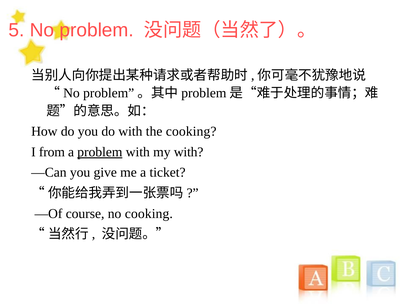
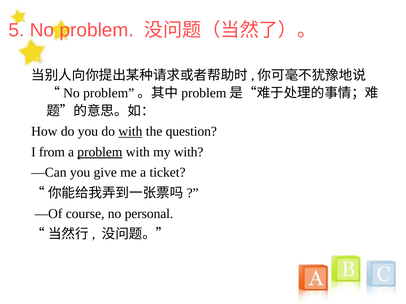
with at (130, 132) underline: none -> present
the cooking: cooking -> question
no cooking: cooking -> personal
